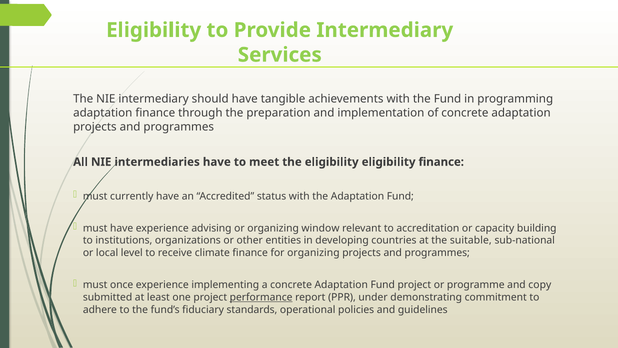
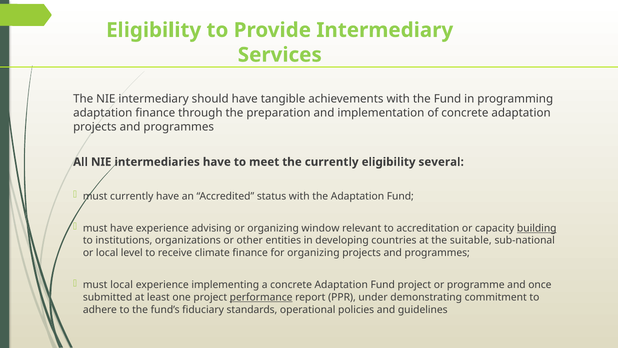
the eligibility: eligibility -> currently
eligibility finance: finance -> several
building underline: none -> present
must once: once -> local
copy: copy -> once
